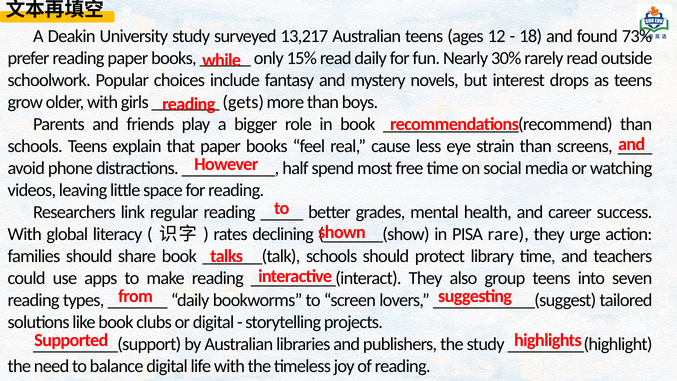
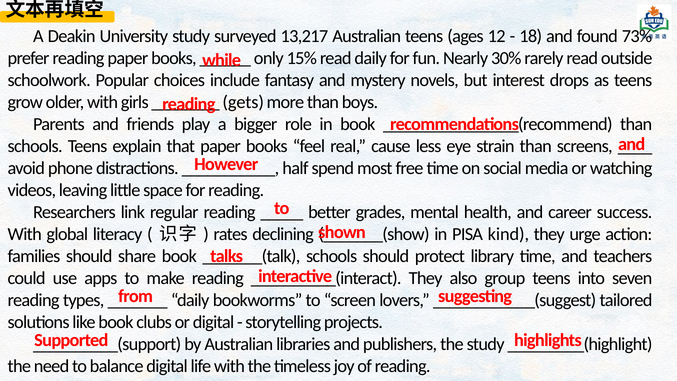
rare: rare -> kind
